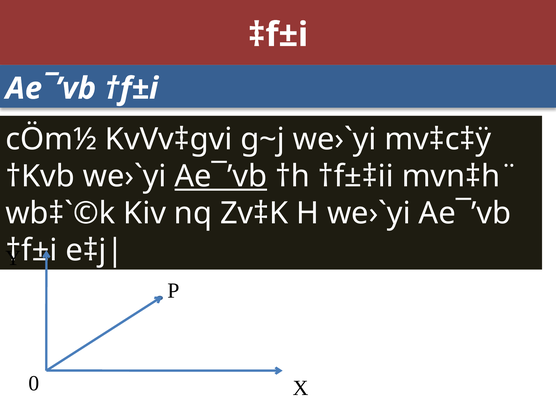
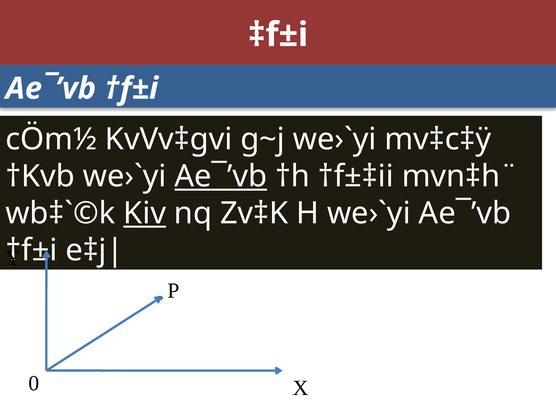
Kiv underline: none -> present
